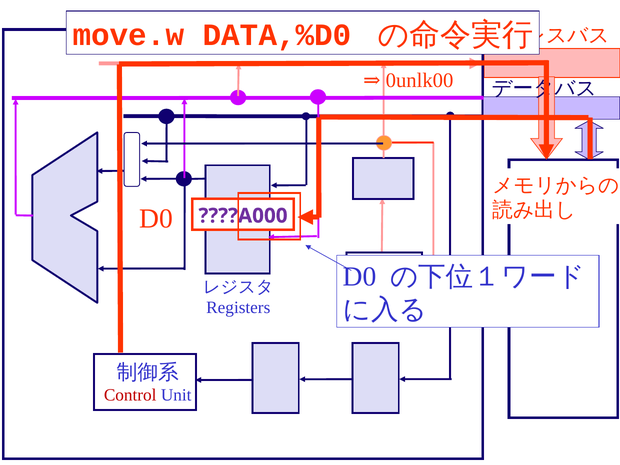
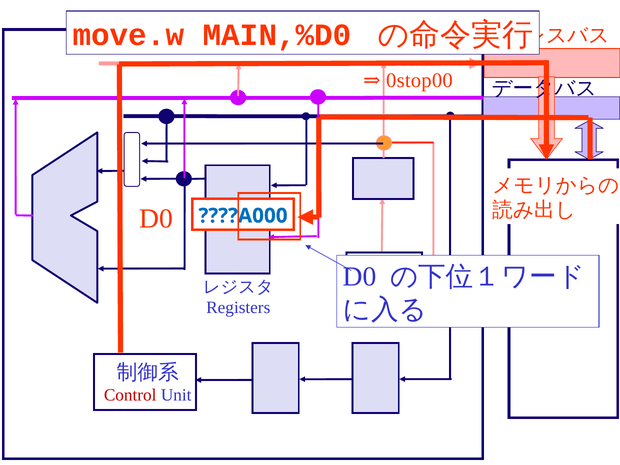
DATA,%D0: DATA,%D0 -> MAIN,%D0
0unlk00: 0unlk00 -> 0stop00
????A000 colour: purple -> blue
